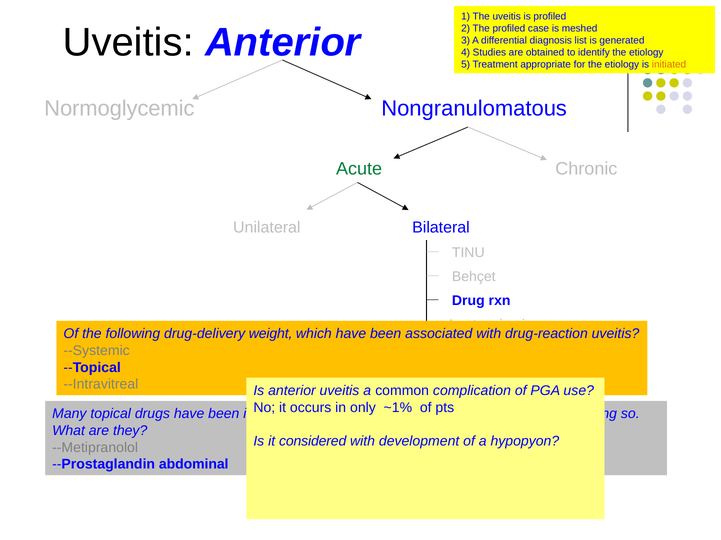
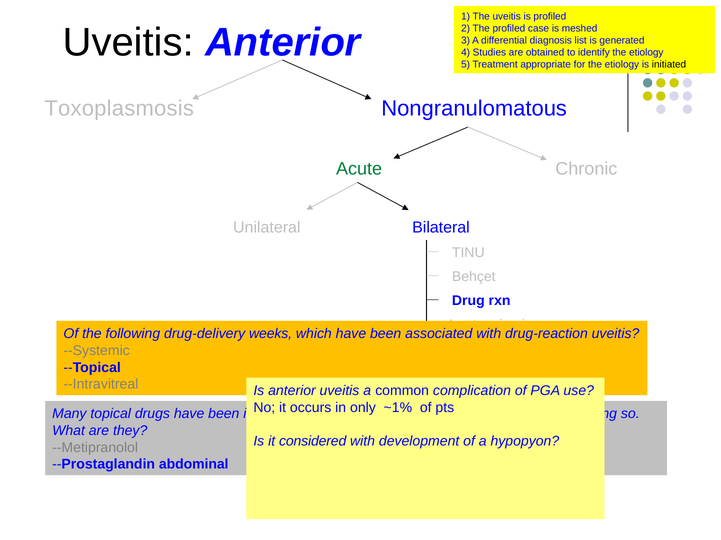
initiated colour: orange -> black
Normoglycemic: Normoglycemic -> Toxoplasmosis
weight: weight -> weeks
